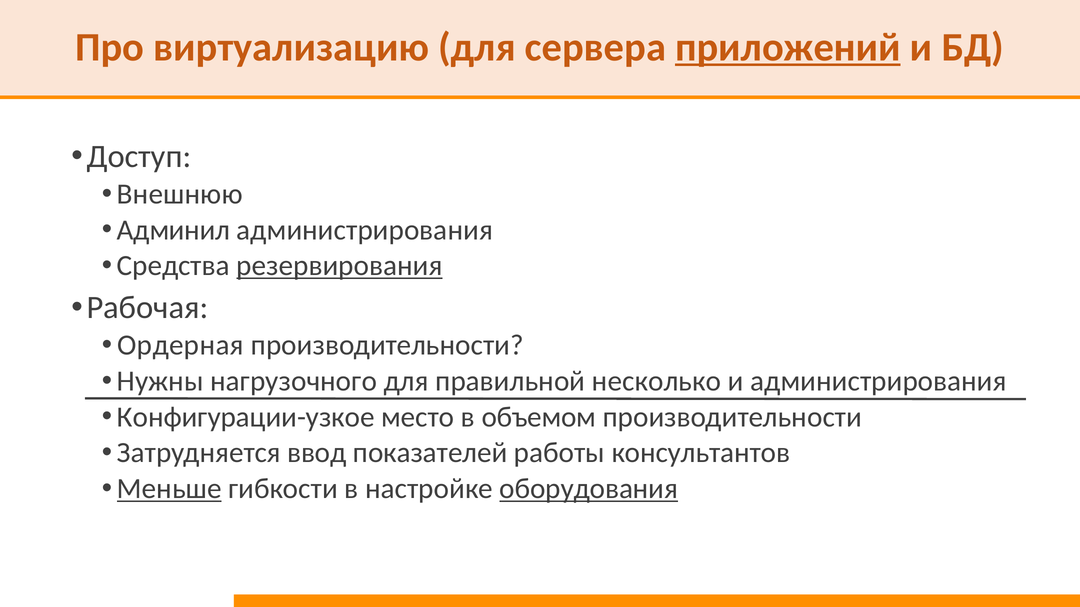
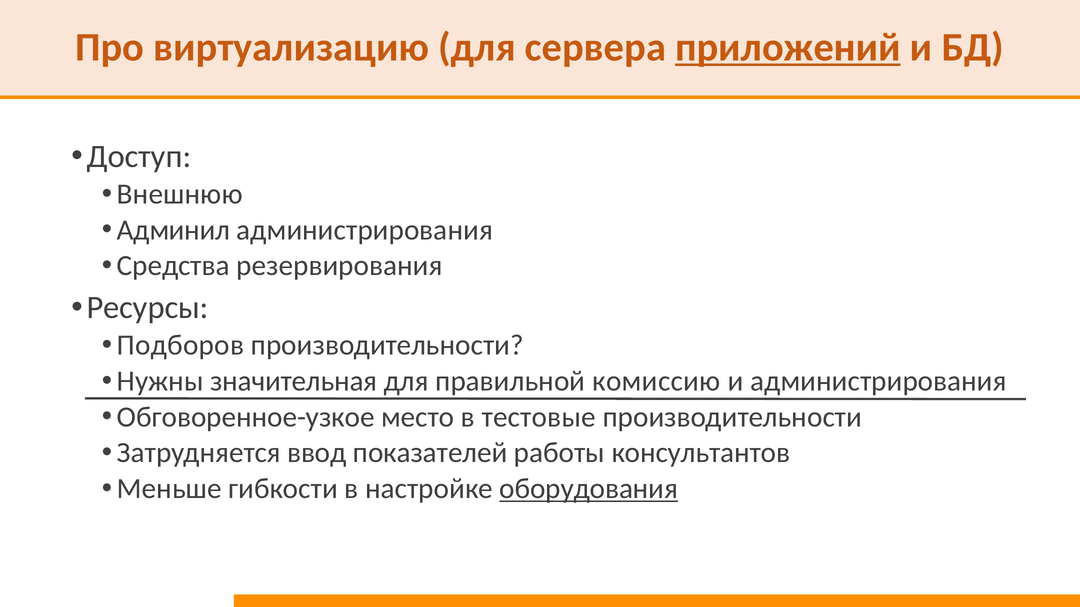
резервирования underline: present -> none
Рабочая: Рабочая -> Ресурсы
Ордерная: Ордерная -> Подборов
нагрузочного: нагрузочного -> значительная
несколько: несколько -> комиссию
Конфигурации-узкое: Конфигурации-узкое -> Обговоренное-узкое
объемом: объемом -> тестовые
Меньше underline: present -> none
